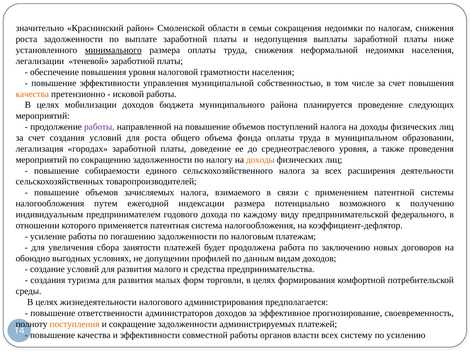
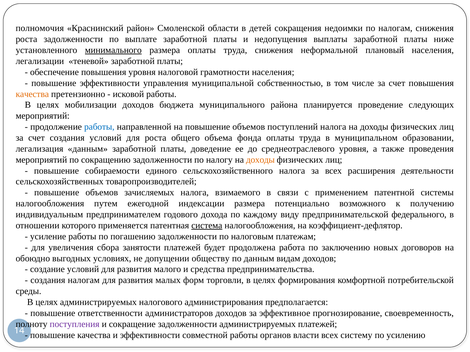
значительно: значительно -> полномочия
семьи: семьи -> детей
неформальной недоимки: недоимки -> плановый
работы at (99, 127) colour: purple -> blue
легализация городах: городах -> данным
система underline: none -> present
профилей: профилей -> обществу
создания туризма: туризма -> налогам
целях жизнедеятельности: жизнедеятельности -> администрируемых
поступления colour: orange -> purple
